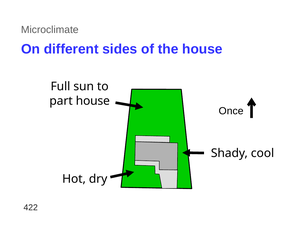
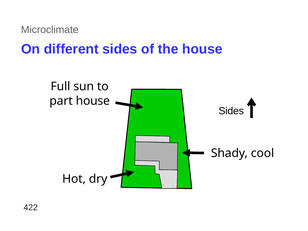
Once at (231, 111): Once -> Sides
